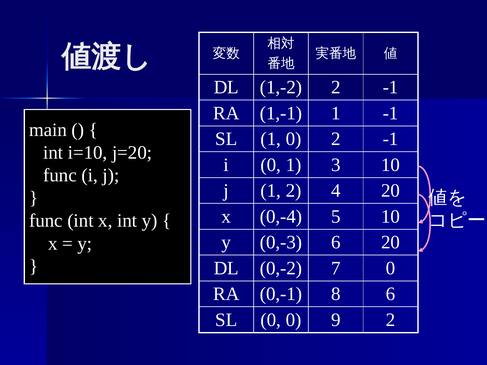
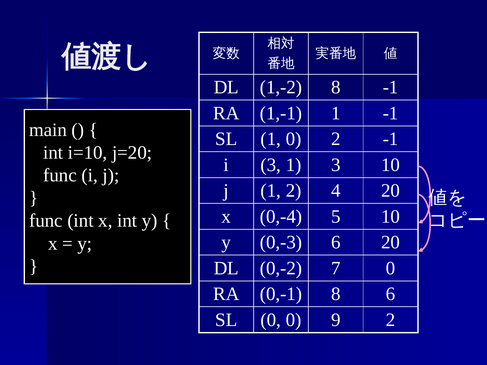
1,-2 2: 2 -> 8
i 0: 0 -> 3
